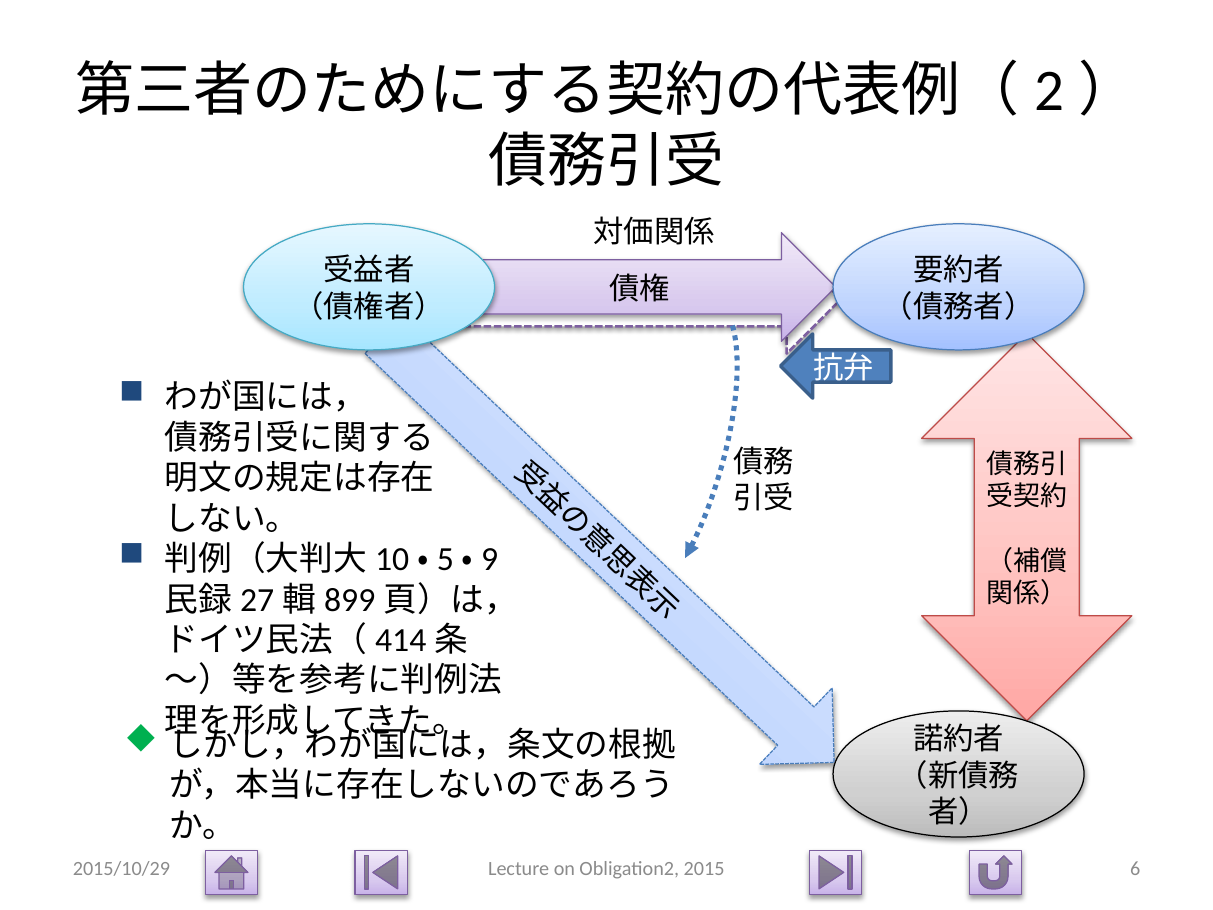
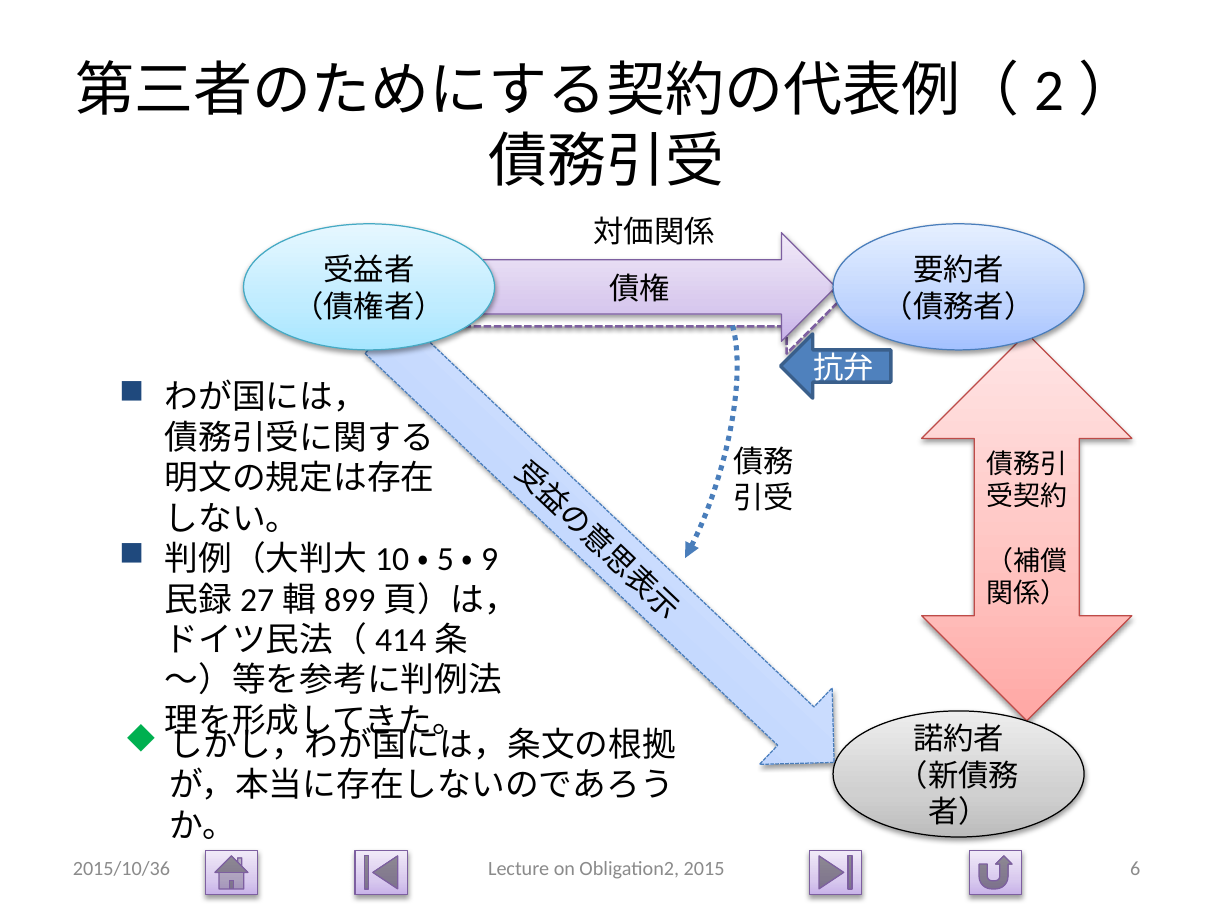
2015/10/29: 2015/10/29 -> 2015/10/36
